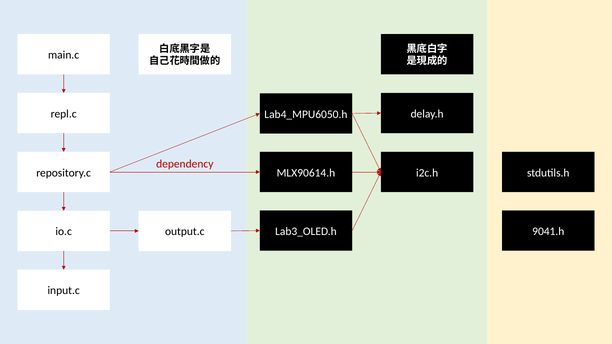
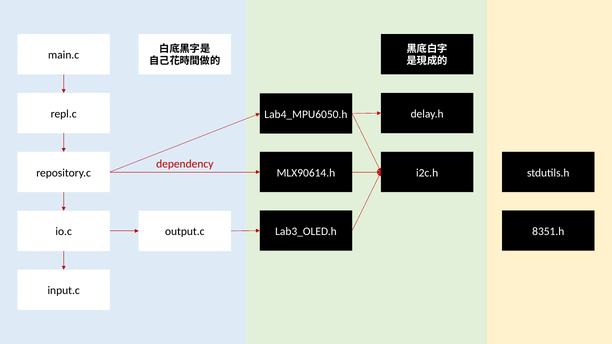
9041.h: 9041.h -> 8351.h
